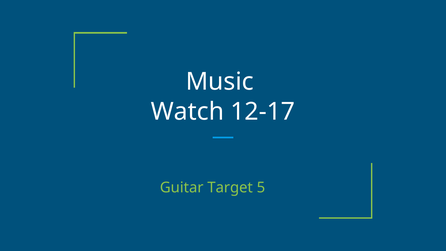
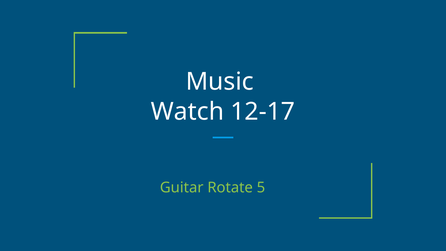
Target: Target -> Rotate
